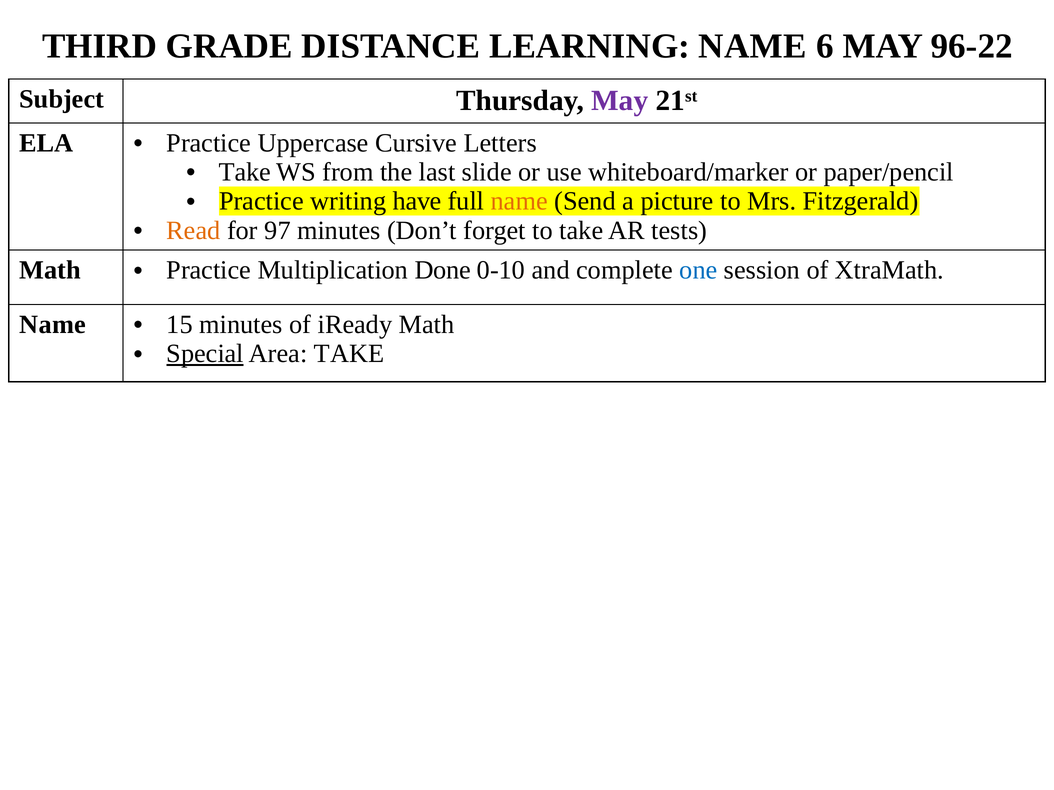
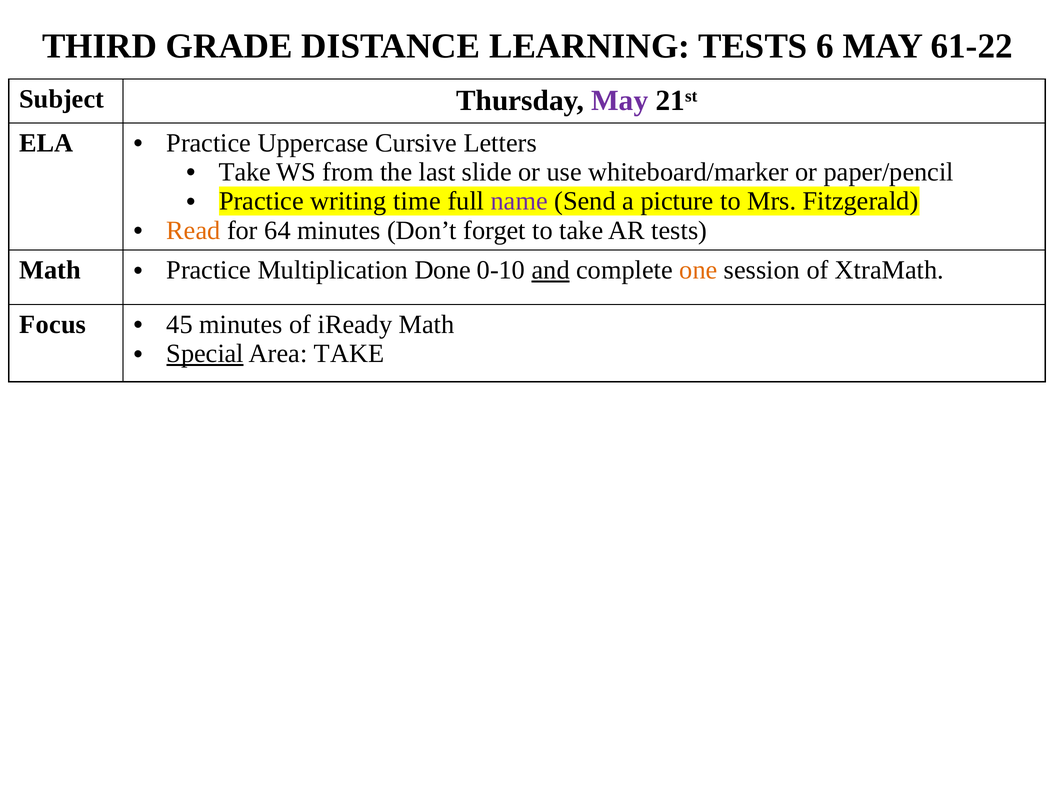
LEARNING NAME: NAME -> TESTS
96-22: 96-22 -> 61-22
have: have -> time
name at (519, 201) colour: orange -> purple
97: 97 -> 64
and underline: none -> present
one colour: blue -> orange
Name at (53, 325): Name -> Focus
15: 15 -> 45
